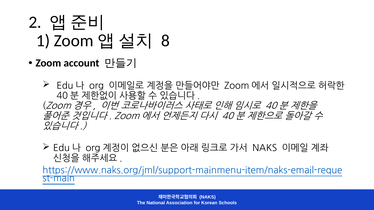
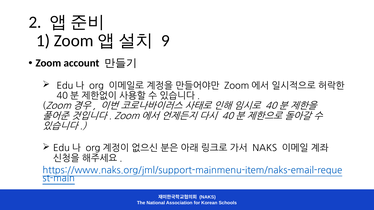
8: 8 -> 9
